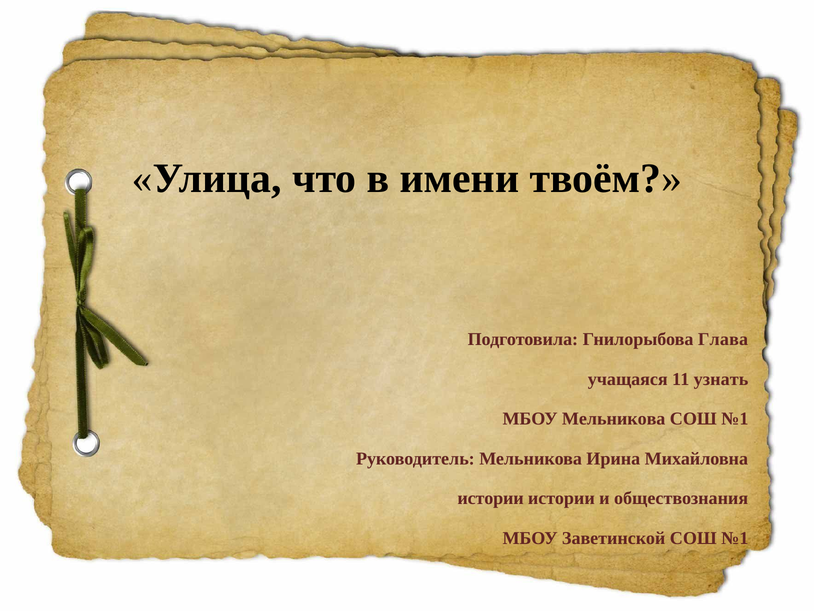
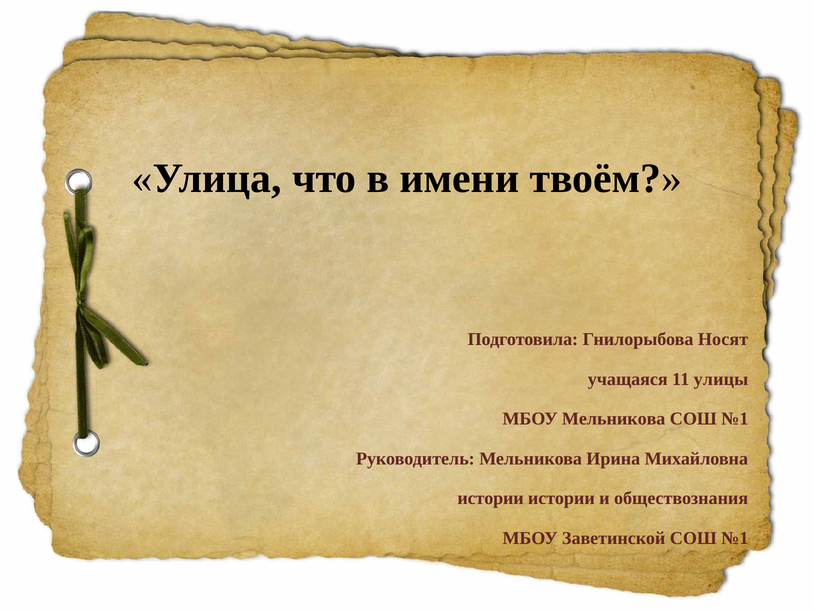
Глава: Глава -> Носят
узнать: узнать -> улицы
